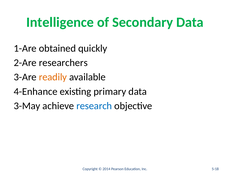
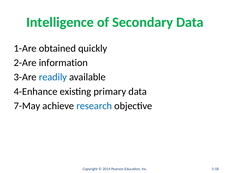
researchers: researchers -> information
readily colour: orange -> blue
3-May: 3-May -> 7-May
